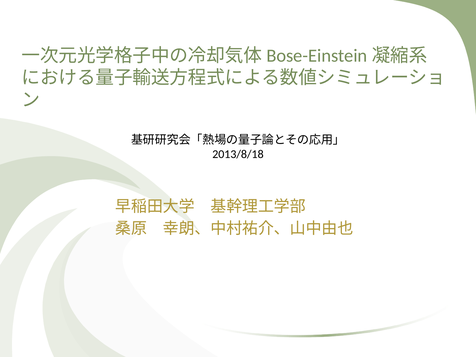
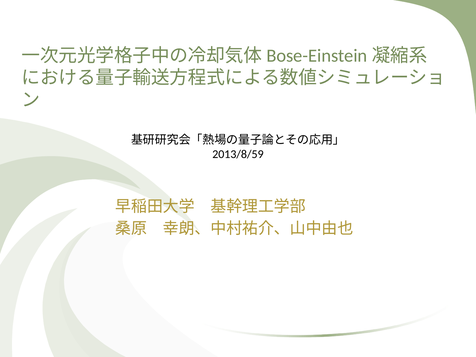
2013/8/18: 2013/8/18 -> 2013/8/59
